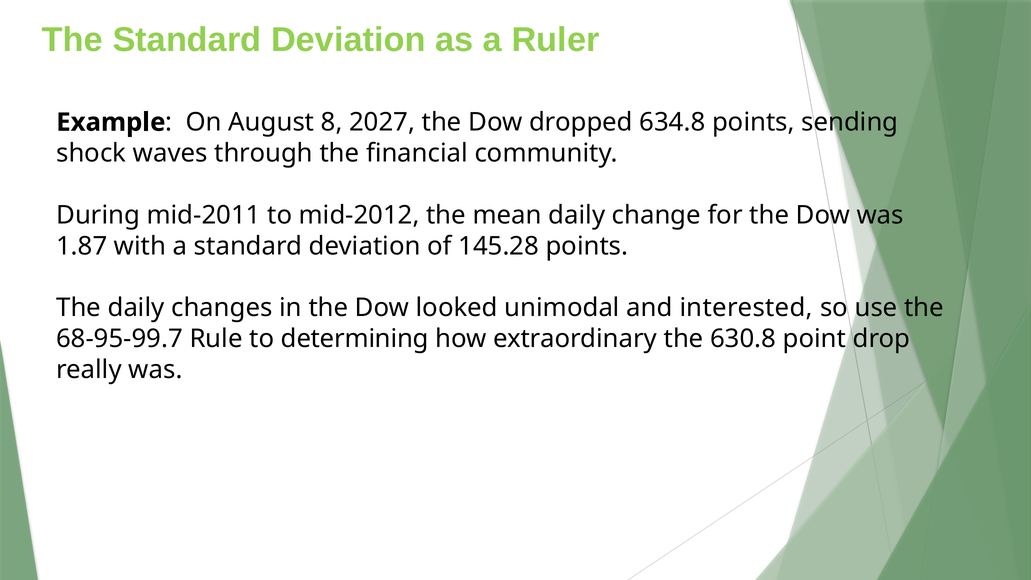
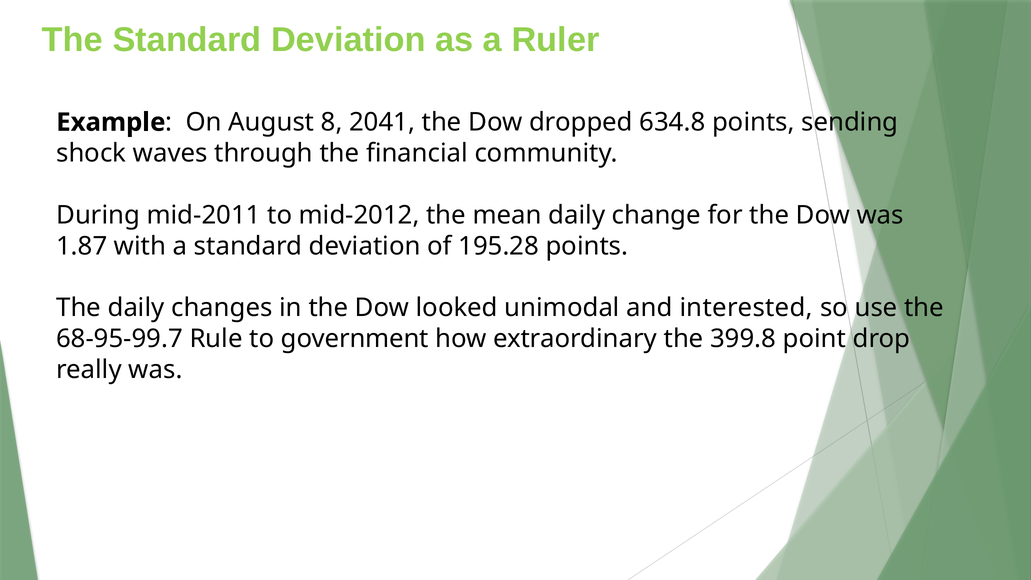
2027: 2027 -> 2041
145.28: 145.28 -> 195.28
determining: determining -> government
630.8: 630.8 -> 399.8
